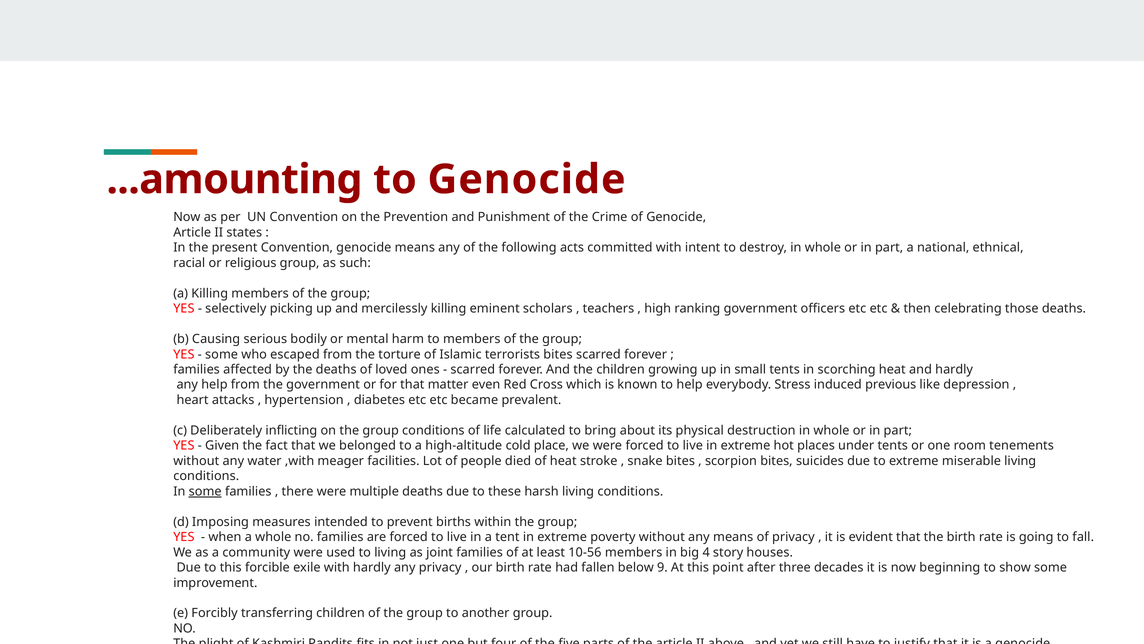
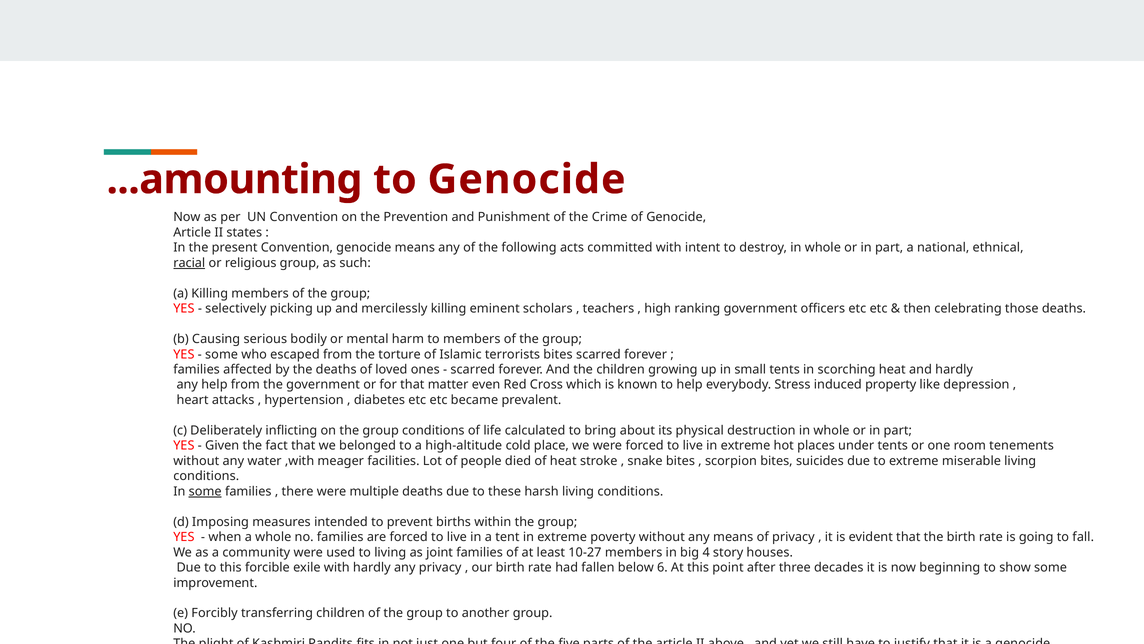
racial underline: none -> present
previous: previous -> property
10-56: 10-56 -> 10-27
9: 9 -> 6
